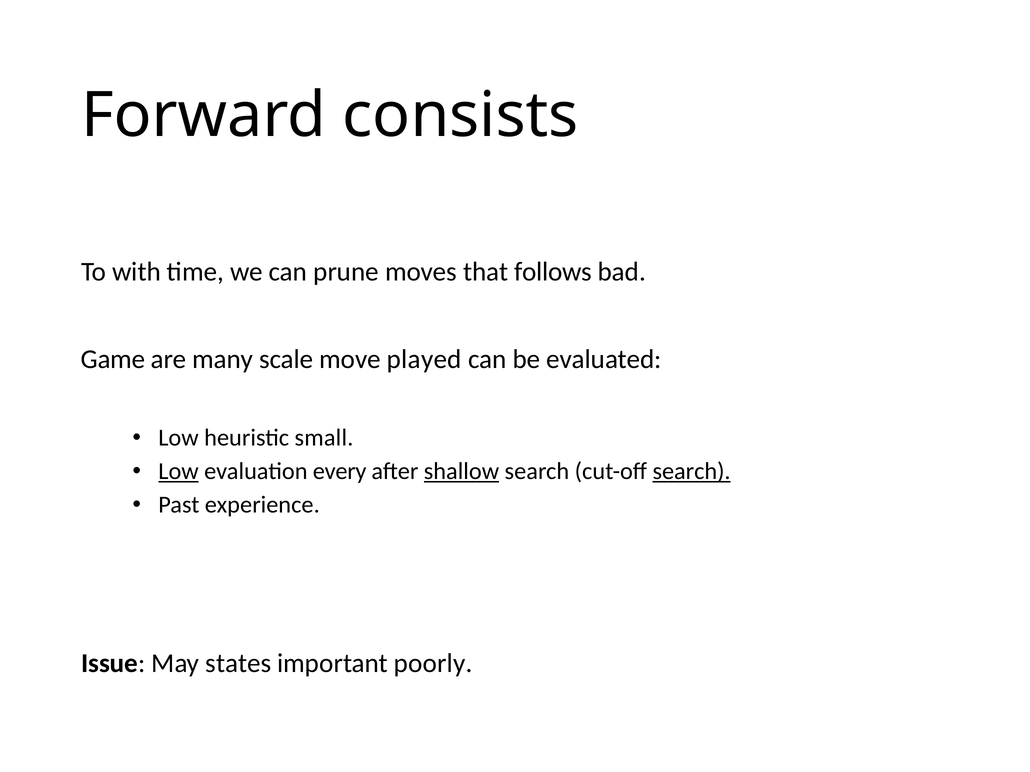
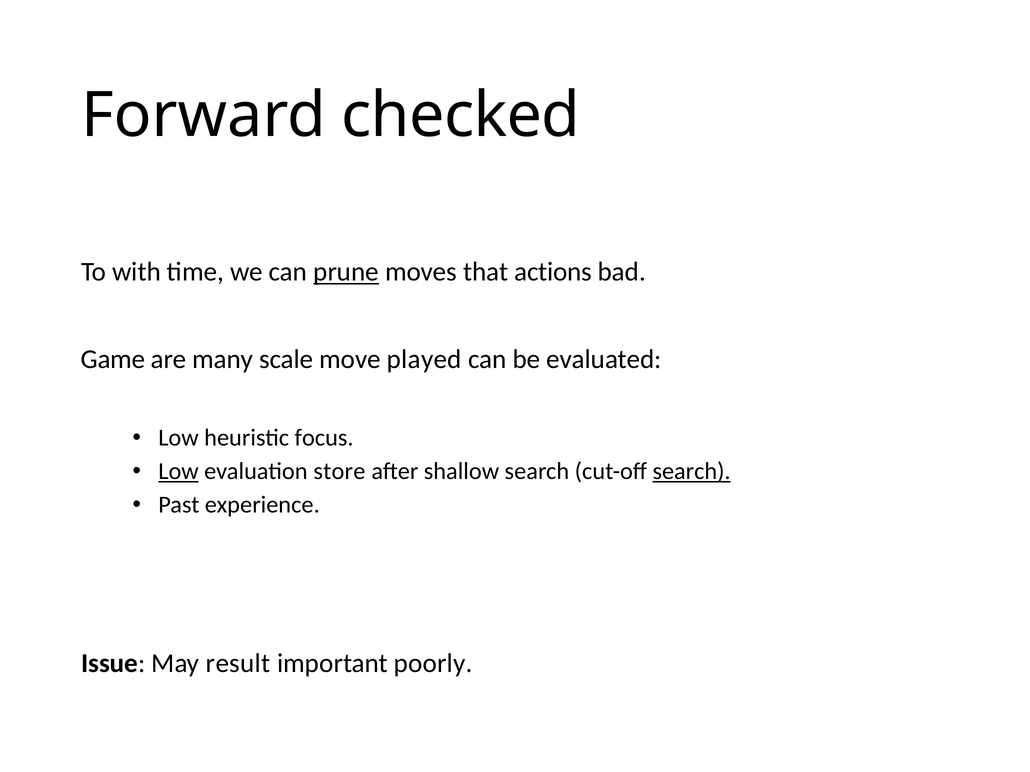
consists: consists -> checked
prune underline: none -> present
follows: follows -> actions
small: small -> focus
every: every -> store
shallow underline: present -> none
states: states -> result
